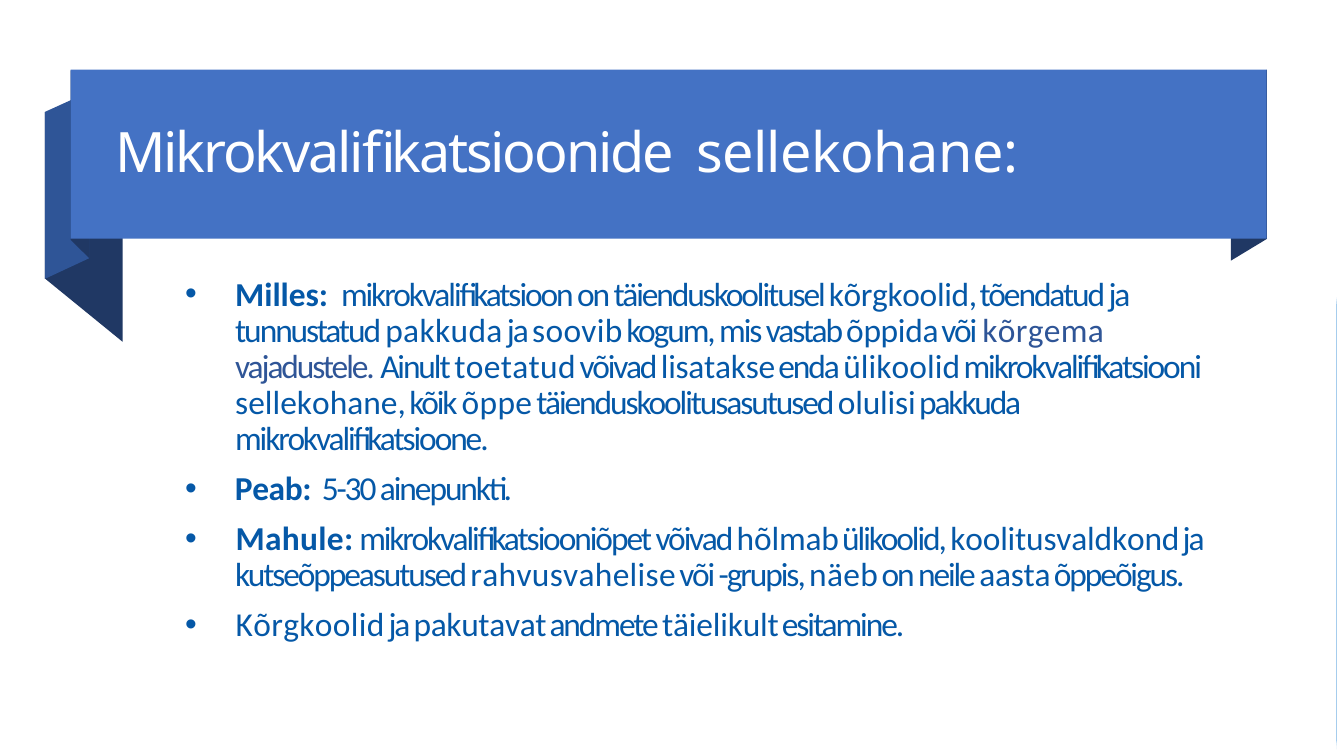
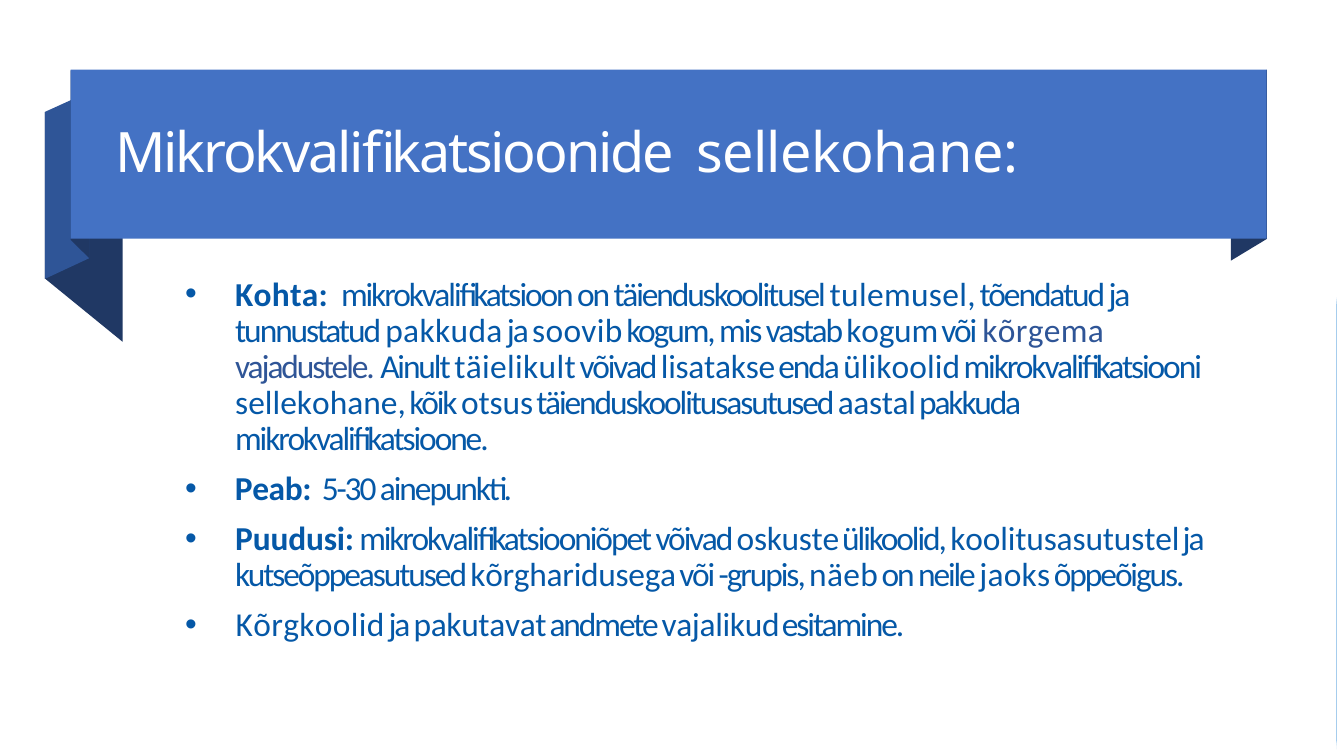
Milles: Milles -> Kohta
täienduskoolitusel kõrgkoolid: kõrgkoolid -> tulemusel
vastab õppida: õppida -> kogum
toetatud: toetatud -> täielikult
õppe: õppe -> otsus
olulisi: olulisi -> aastal
Mahule: Mahule -> Puudusi
hõlmab: hõlmab -> oskuste
koolitusvaldkond: koolitusvaldkond -> koolitusasutustel
rahvusvahelise: rahvusvahelise -> kõrgharidusega
aasta: aasta -> jaoks
täielikult: täielikult -> vajalikud
